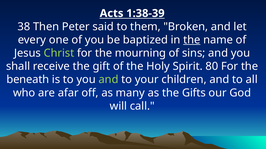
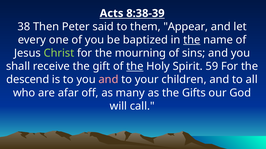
1:38-39: 1:38-39 -> 8:38-39
Broken: Broken -> Appear
the at (135, 67) underline: none -> present
80: 80 -> 59
beneath: beneath -> descend
and at (109, 80) colour: light green -> pink
